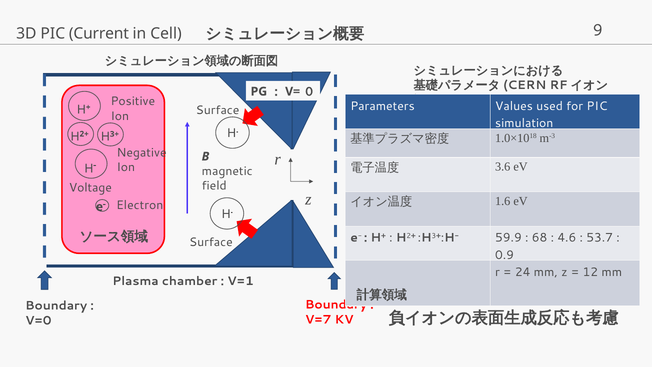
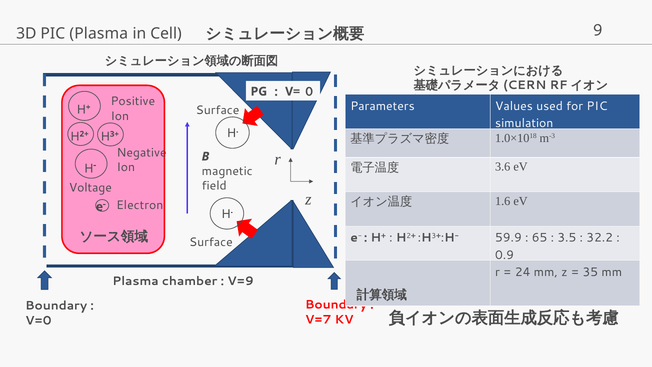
PIC Current: Current -> Plasma
68: 68 -> 65
4.6: 4.6 -> 3.5
53.7: 53.7 -> 32.2
12: 12 -> 35
V=1: V=1 -> V=9
